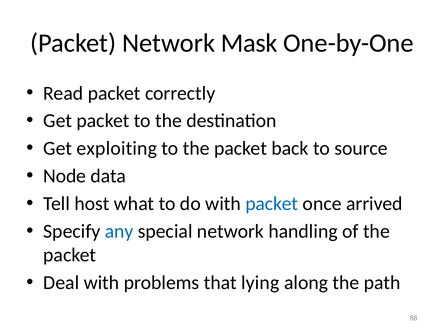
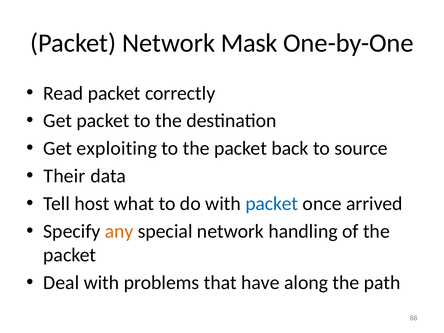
Node: Node -> Their
any colour: blue -> orange
lying: lying -> have
